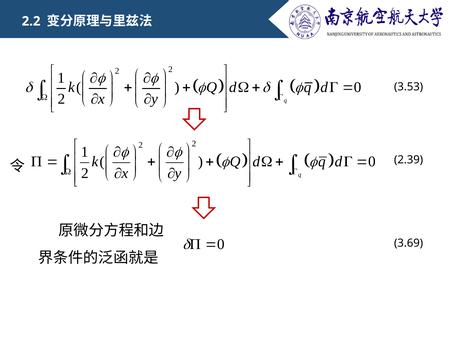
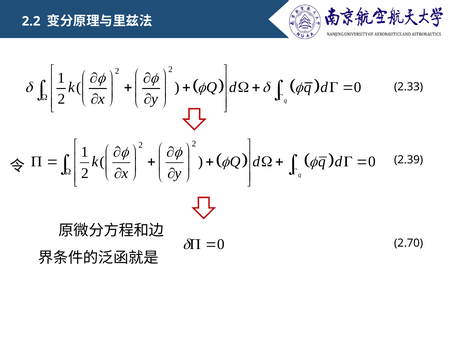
3.53: 3.53 -> 2.33
3.69: 3.69 -> 2.70
